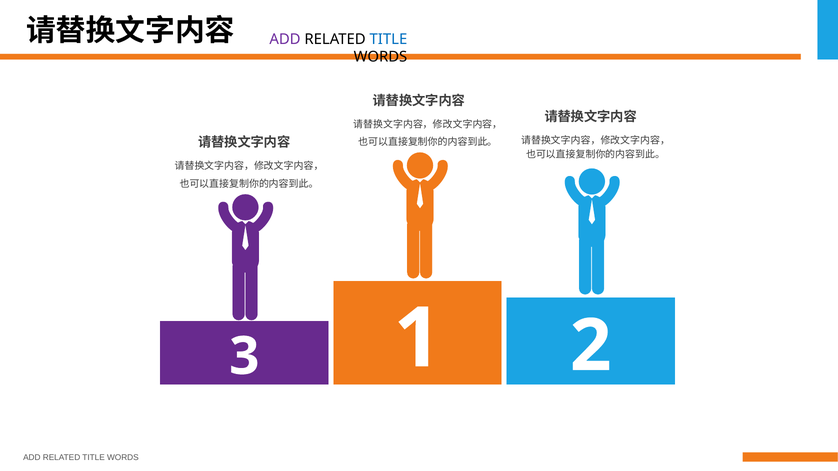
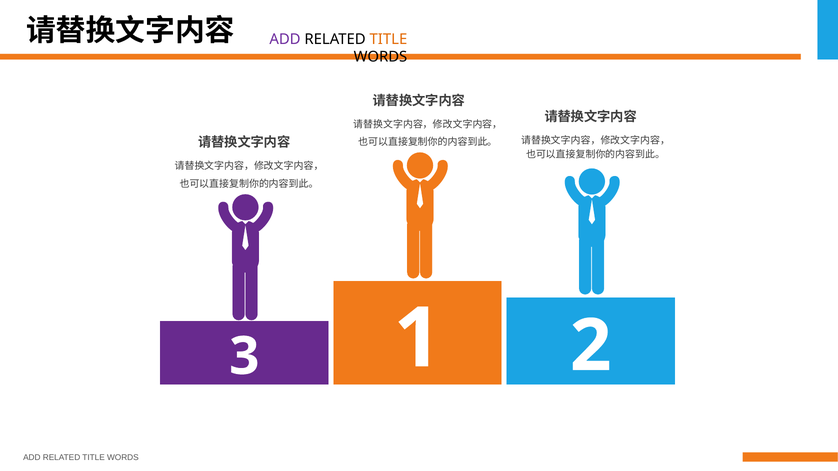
TITLE at (388, 39) colour: blue -> orange
